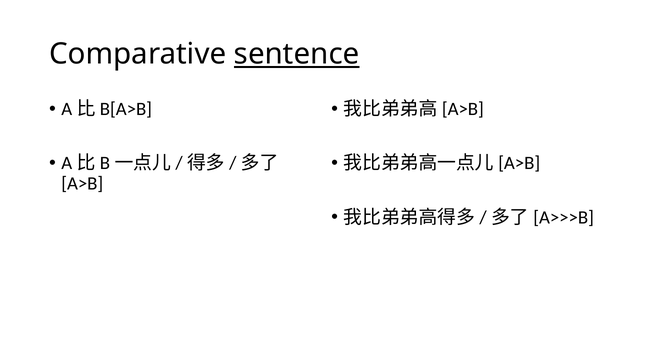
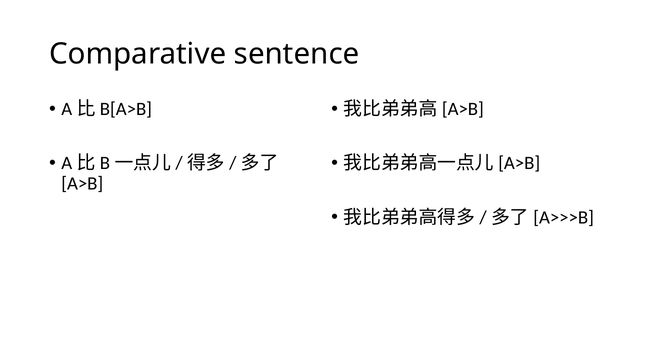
sentence underline: present -> none
